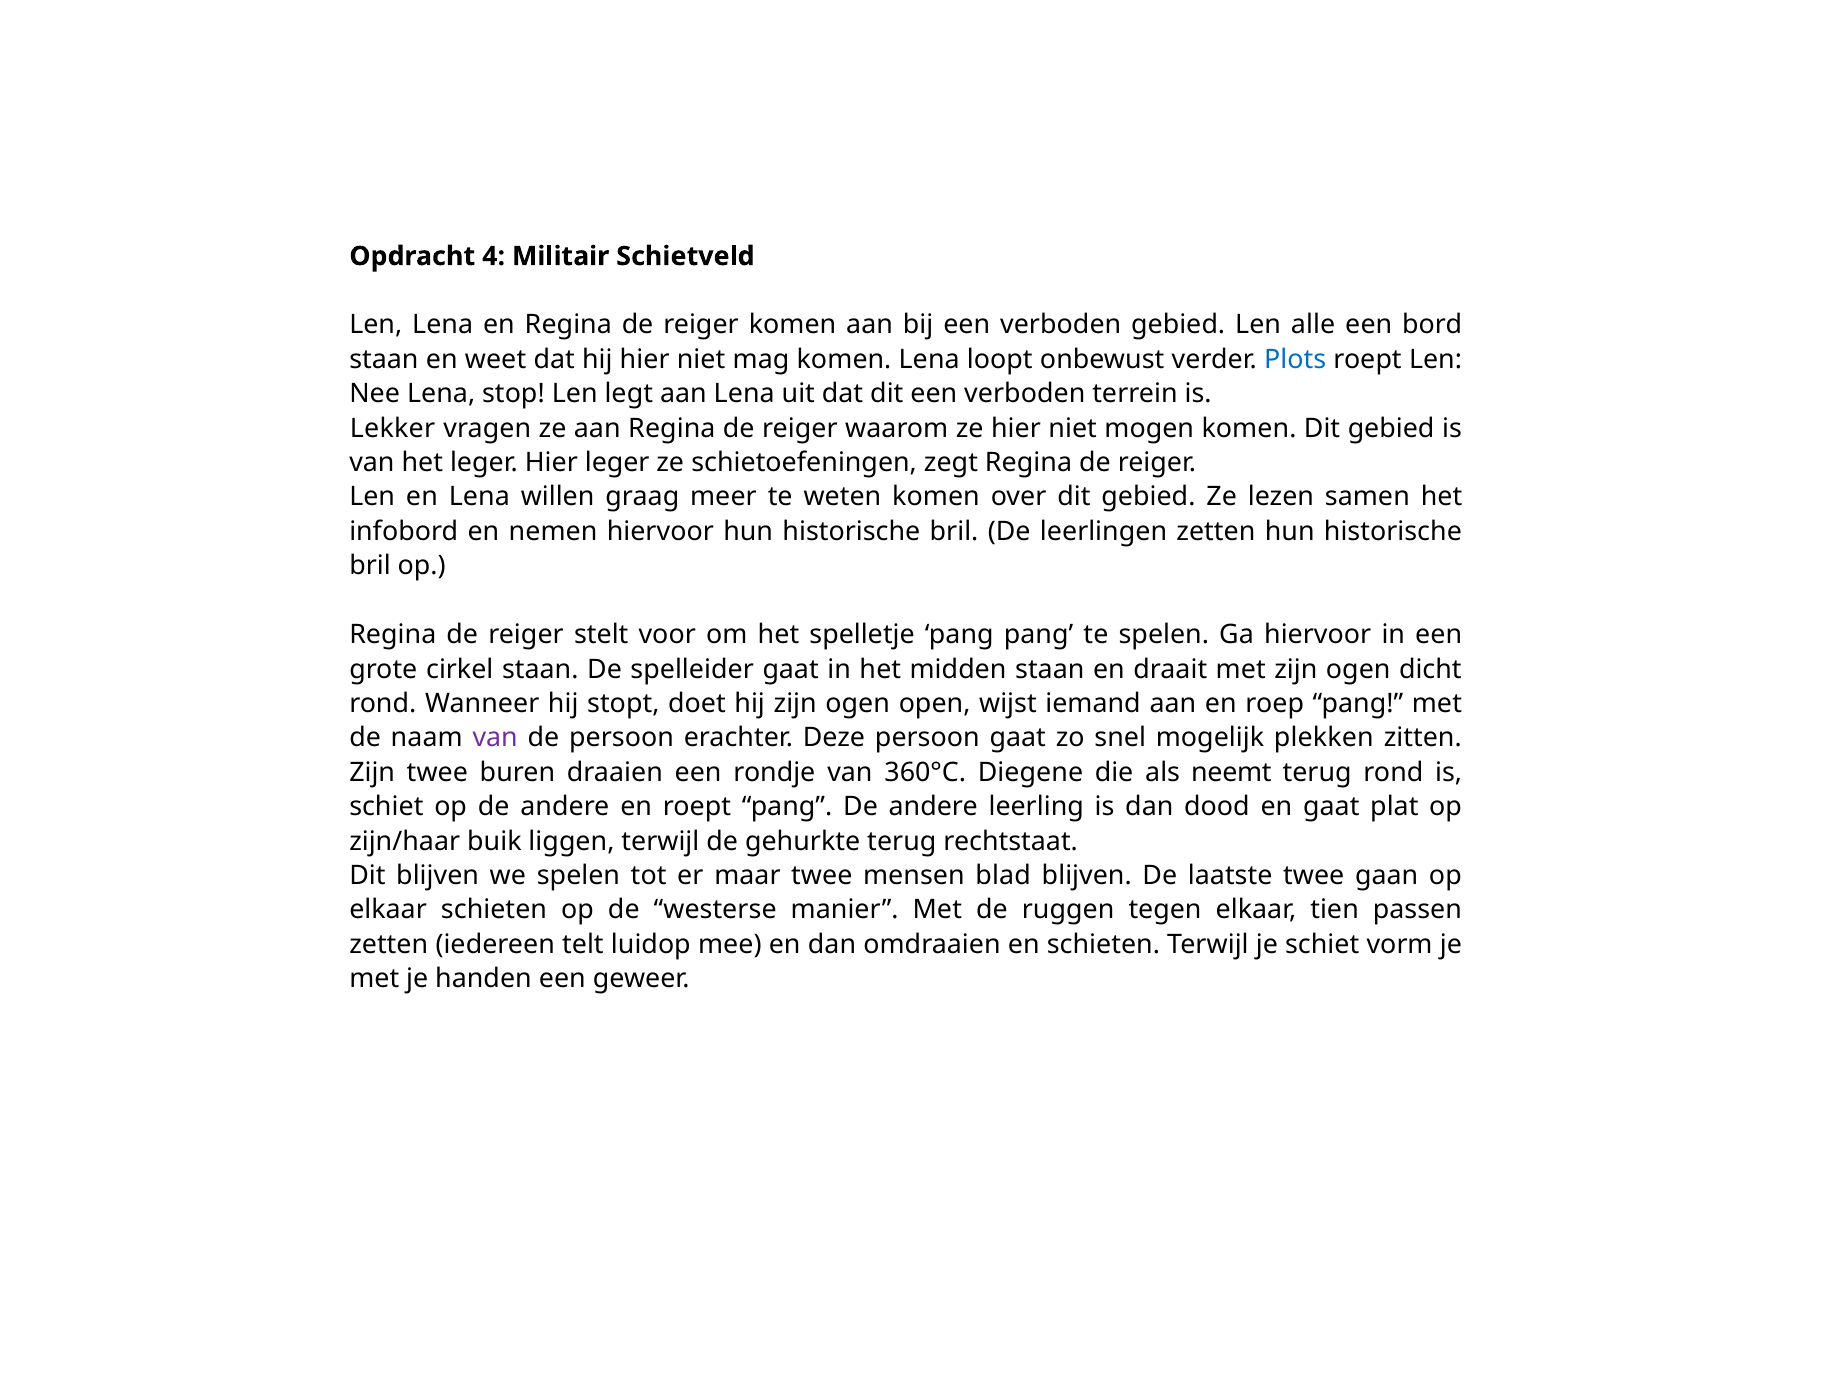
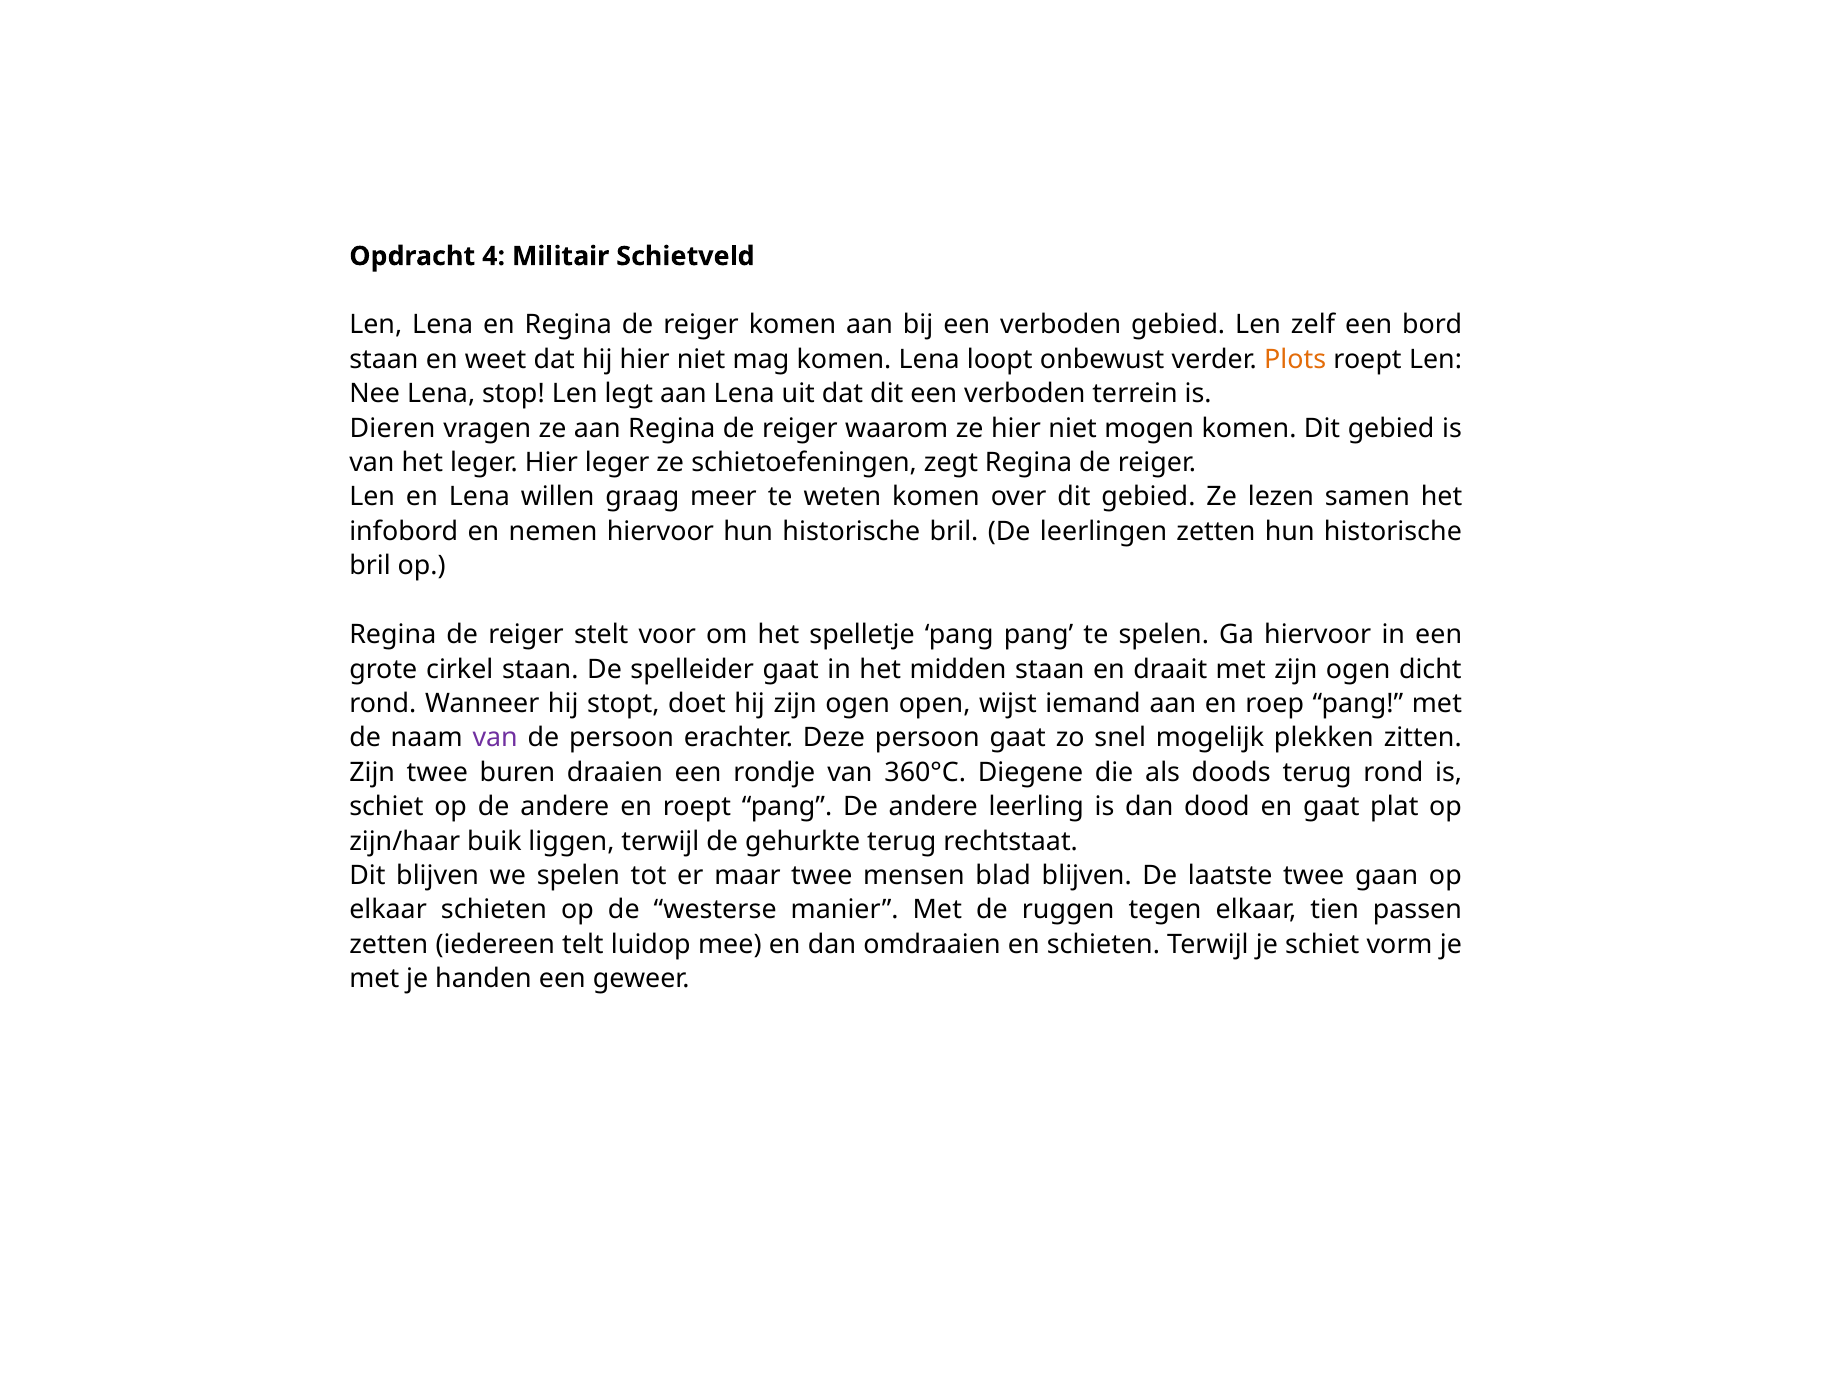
alle: alle -> zelf
Plots colour: blue -> orange
Lekker: Lekker -> Dieren
neemt: neemt -> doods
